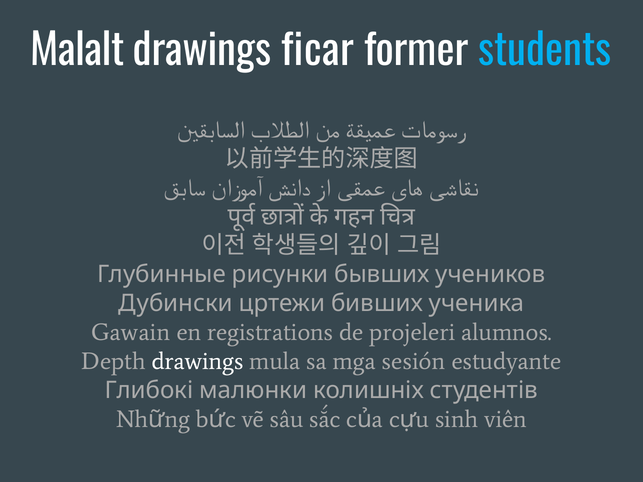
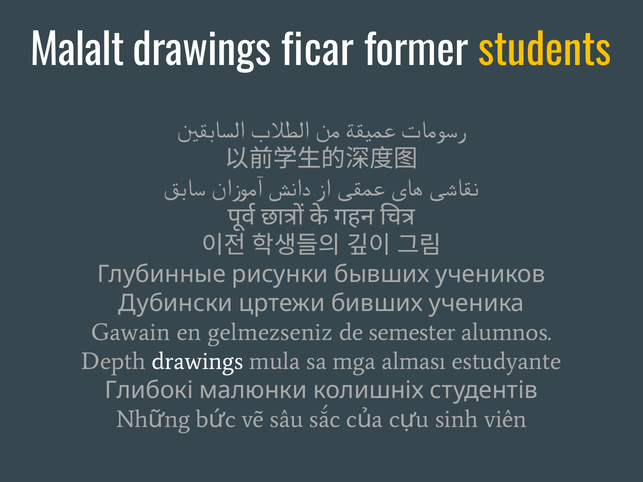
students colour: light blue -> yellow
registrations: registrations -> gelmezseniz
projeleri: projeleri -> semester
sesión: sesión -> alması
